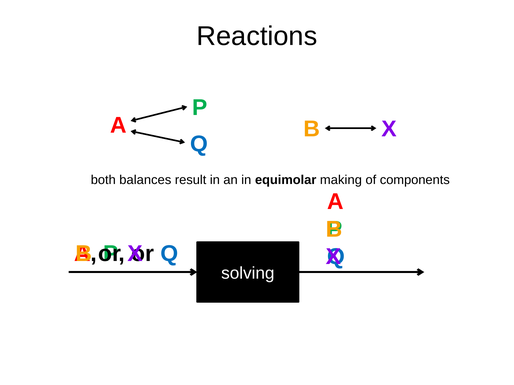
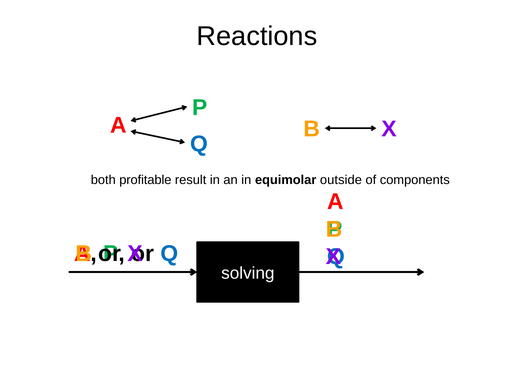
balances: balances -> profitable
making: making -> outside
